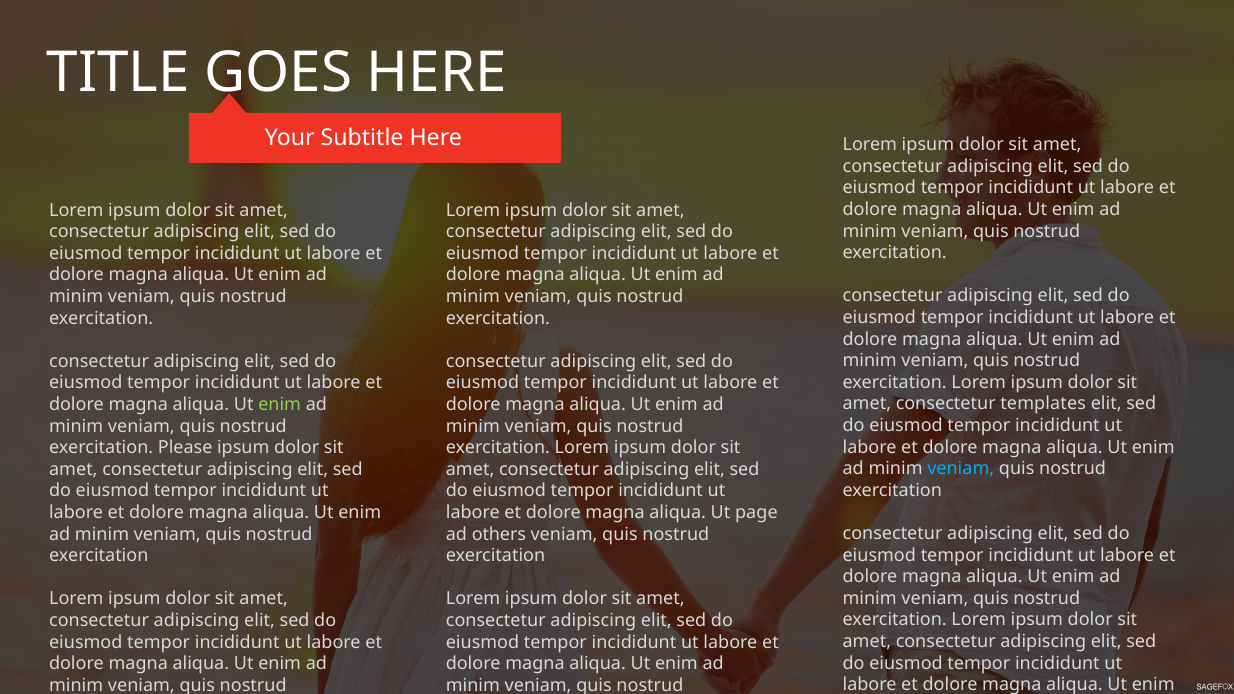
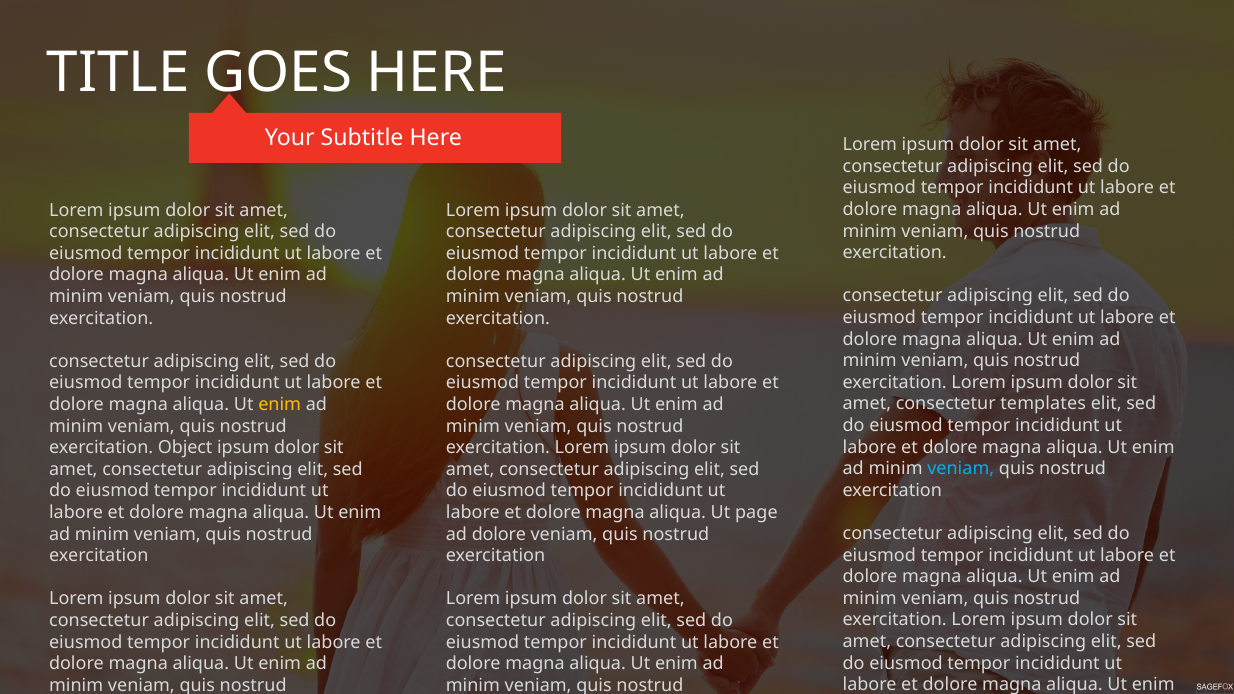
enim at (280, 405) colour: light green -> yellow
Please: Please -> Object
ad others: others -> dolore
